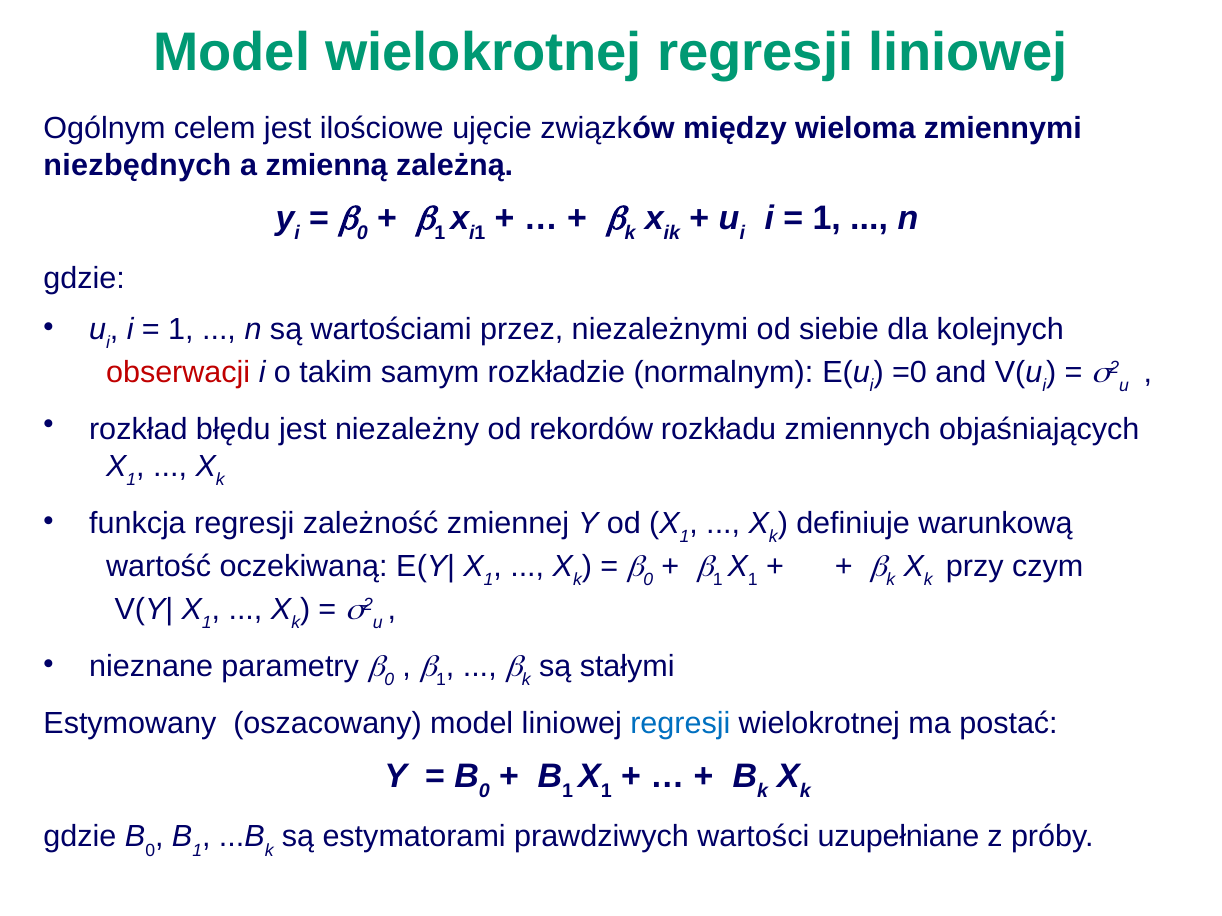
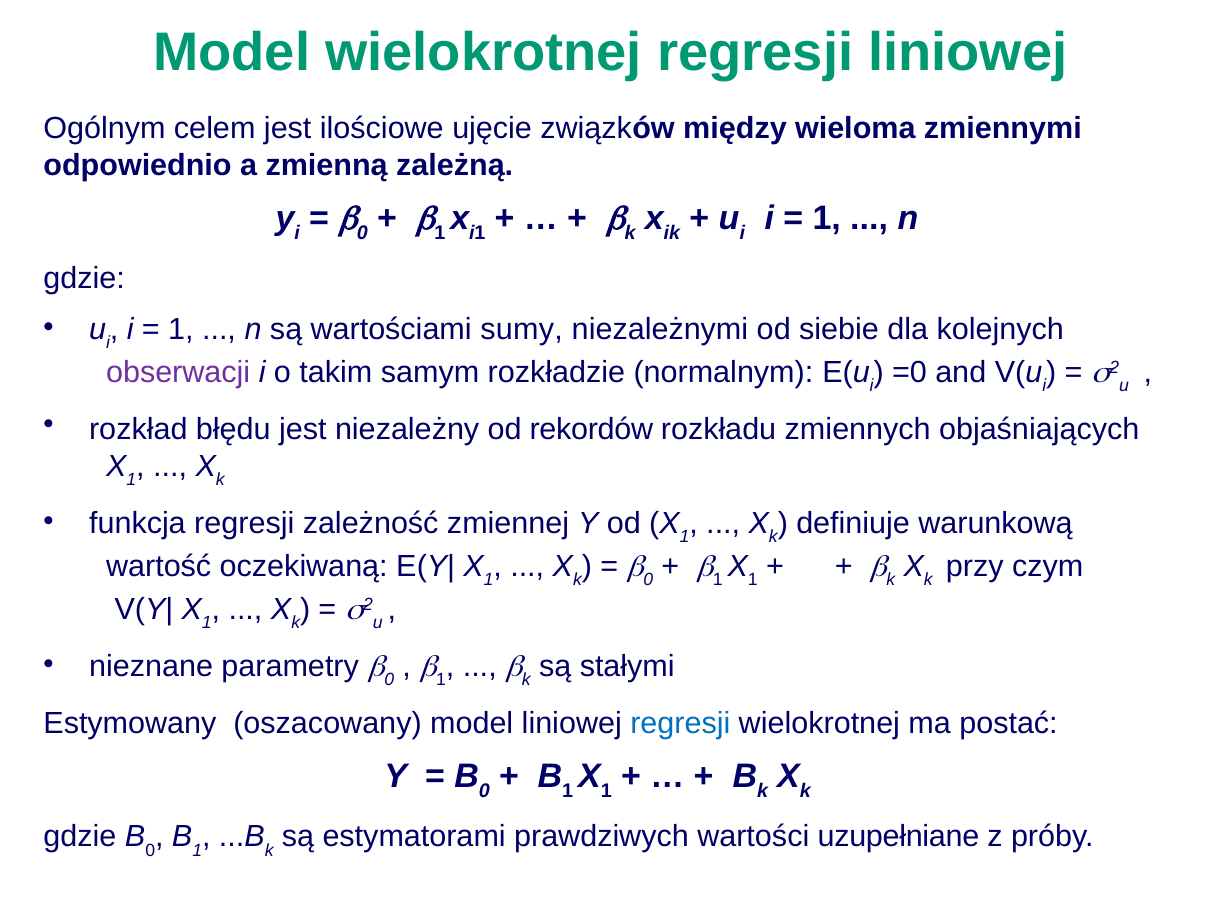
niezbędnych: niezbędnych -> odpowiednio
przez: przez -> sumy
obserwacji colour: red -> purple
